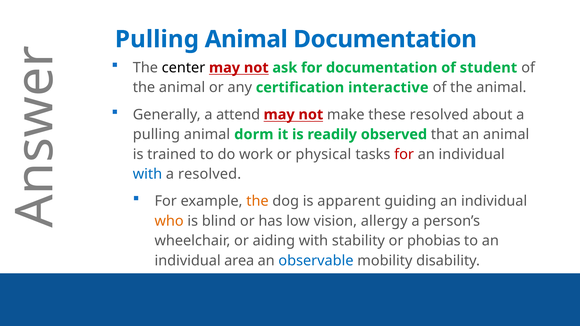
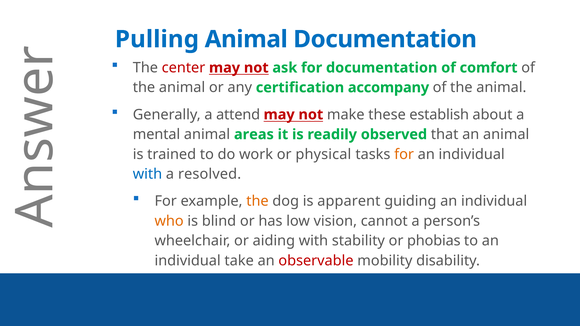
center colour: black -> red
student: student -> comfort
interactive: interactive -> accompany
these resolved: resolved -> establish
pulling at (156, 135): pulling -> mental
dorm: dorm -> areas
for at (404, 154) colour: red -> orange
allergy: allergy -> cannot
area: area -> take
observable colour: blue -> red
